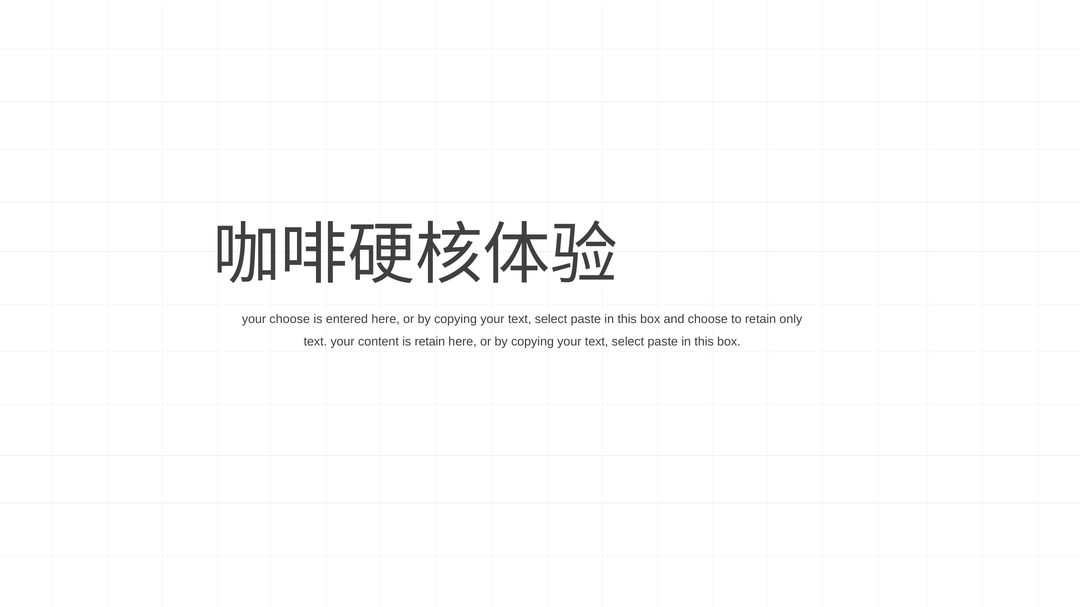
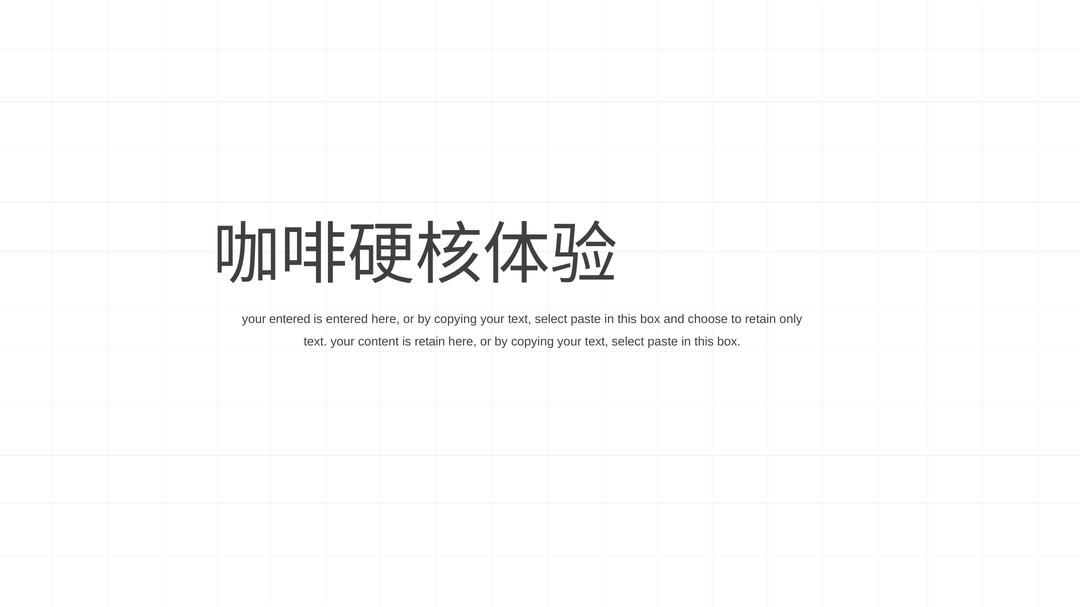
your choose: choose -> entered
